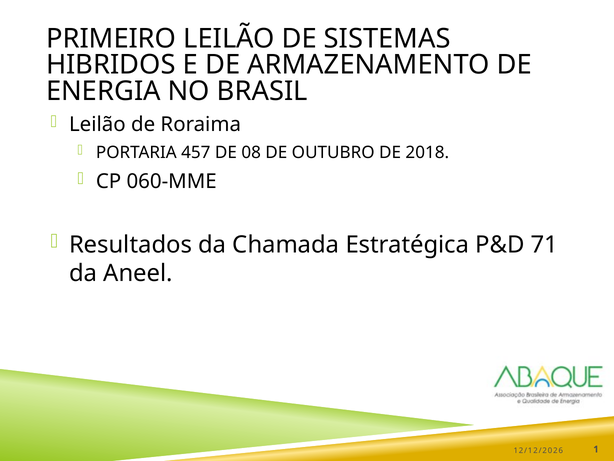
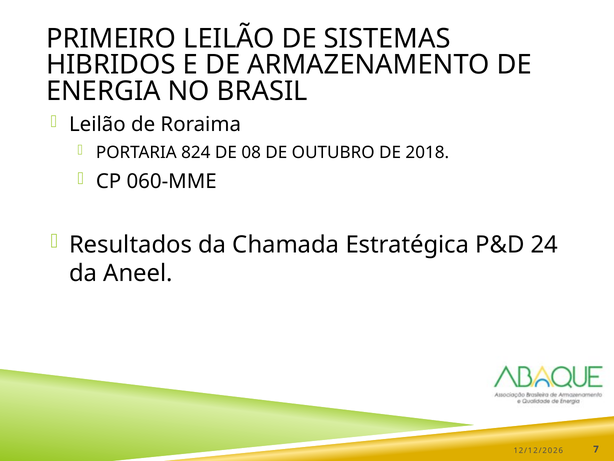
457: 457 -> 824
71: 71 -> 24
1: 1 -> 7
